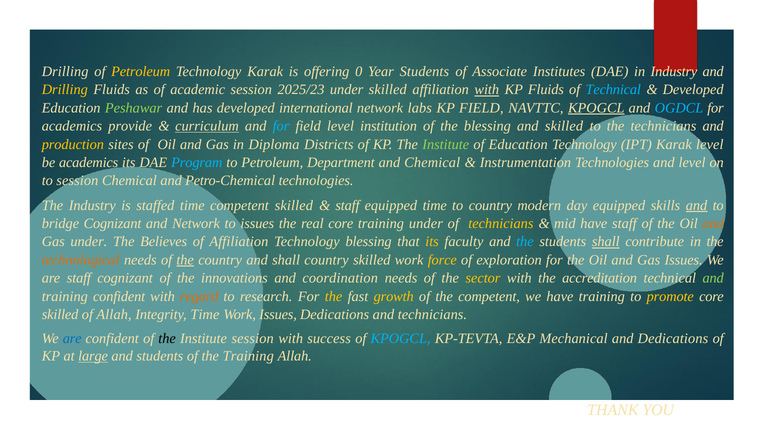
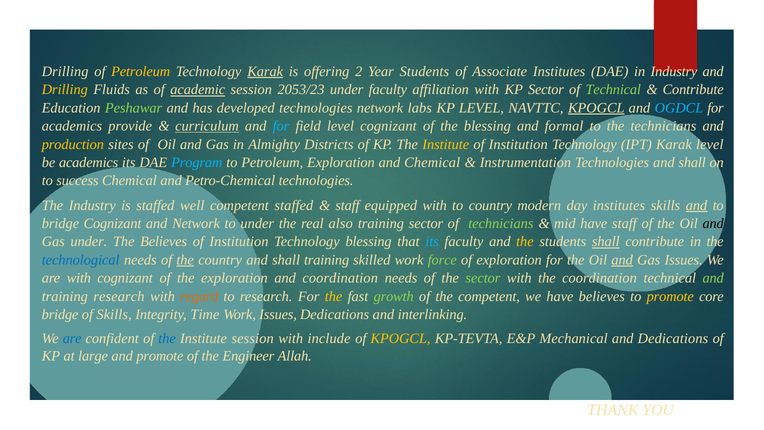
Karak at (265, 71) underline: none -> present
0: 0 -> 2
academic underline: none -> present
2025/23: 2025/23 -> 2053/23
under skilled: skilled -> faculty
with at (487, 90) underline: present -> none
KP Fluids: Fluids -> Sector
Technical at (613, 90) colour: light blue -> light green
Developed at (693, 90): Developed -> Contribute
developed international: international -> technologies
KP FIELD: FIELD -> LEVEL
level institution: institution -> cognizant
and skilled: skilled -> formal
Diploma: Diploma -> Almighty
Institute at (446, 144) colour: light green -> yellow
Education at (518, 144): Education -> Institution
Petroleum Department: Department -> Exploration
Technologies and level: level -> shall
to session: session -> success
staffed time: time -> well
competent skilled: skilled -> staffed
equipped time: time -> with
day equipped: equipped -> institutes
to issues: issues -> under
real core: core -> also
training under: under -> sector
technicians at (501, 223) colour: yellow -> light green
and at (713, 223) colour: orange -> black
Affiliation at (239, 242): Affiliation -> Institution
its at (432, 242) colour: yellow -> light blue
the at (525, 242) colour: light blue -> yellow
technological colour: orange -> blue
shall country: country -> training
force colour: yellow -> light green
and at (622, 260) underline: none -> present
are staff: staff -> with
the innovations: innovations -> exploration
sector at (483, 278) colour: yellow -> light green
the accreditation: accreditation -> coordination
training confident: confident -> research
growth colour: yellow -> light green
have training: training -> believes
skilled at (60, 314): skilled -> bridge
of Allah: Allah -> Skills
and technicians: technicians -> interlinking
the at (167, 338) colour: black -> blue
success: success -> include
KPOGCL at (401, 338) colour: light blue -> yellow
large underline: present -> none
and students: students -> promote
the Training: Training -> Engineer
